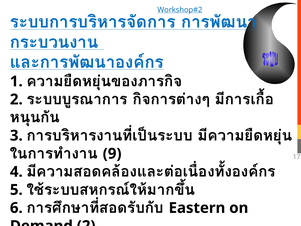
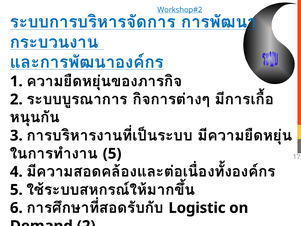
9 at (112, 154): 9 -> 5
Eastern: Eastern -> Logistic
